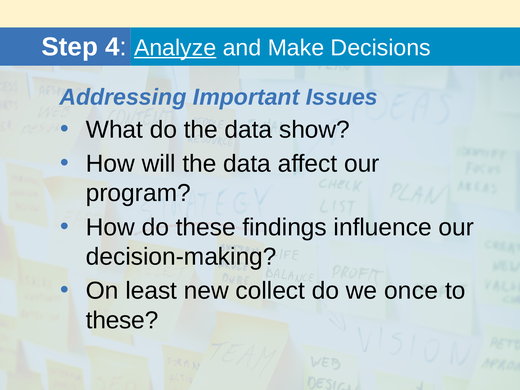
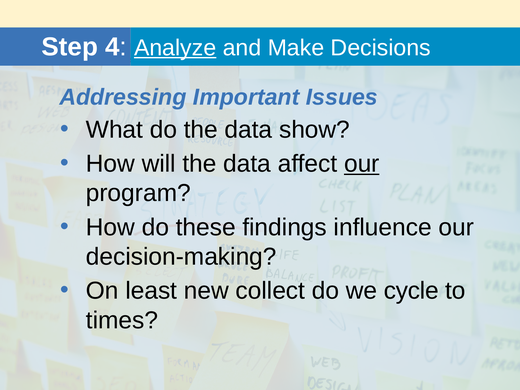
our at (362, 164) underline: none -> present
once: once -> cycle
these at (122, 320): these -> times
